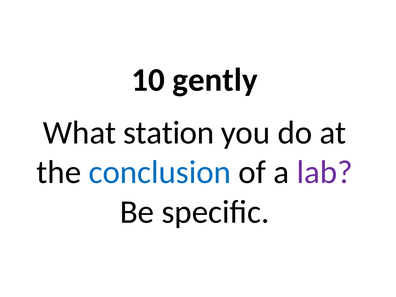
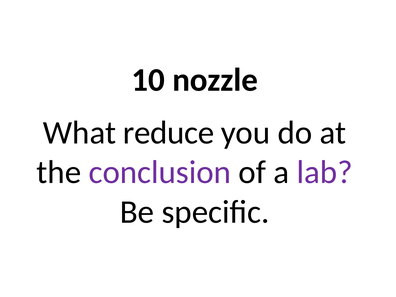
gently: gently -> nozzle
station: station -> reduce
conclusion colour: blue -> purple
